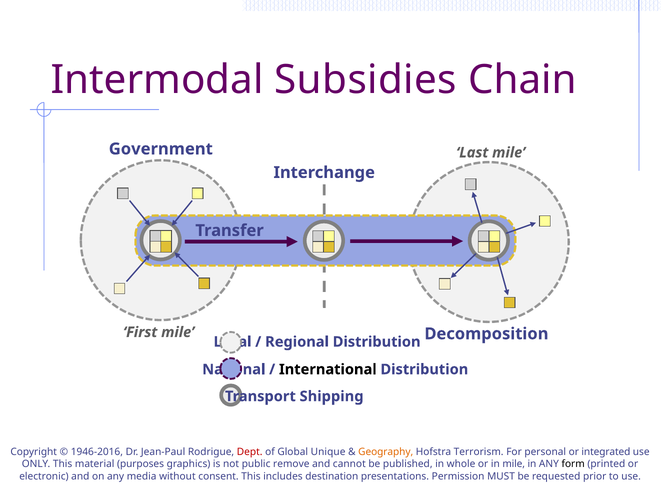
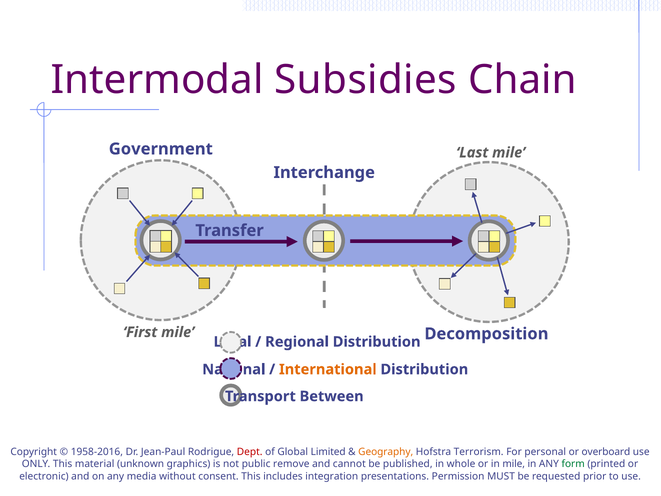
International colour: black -> orange
Shipping: Shipping -> Between
1946-2016: 1946-2016 -> 1958-2016
Unique: Unique -> Limited
integrated: integrated -> overboard
purposes: purposes -> unknown
form colour: black -> green
destination: destination -> integration
